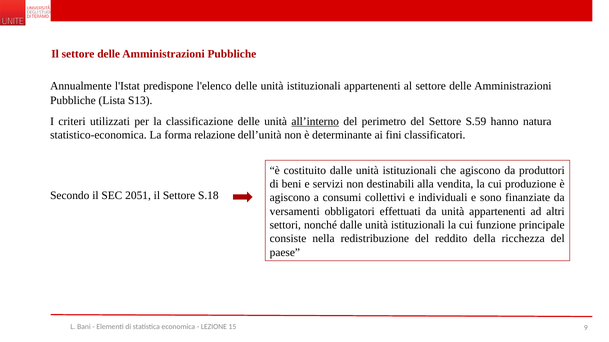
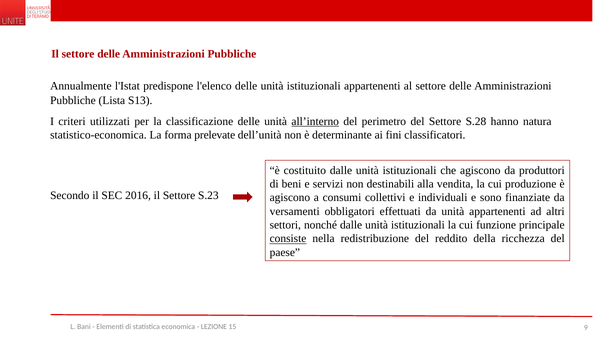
S.59: S.59 -> S.28
relazione: relazione -> prelevate
2051: 2051 -> 2016
S.18: S.18 -> S.23
consiste underline: none -> present
